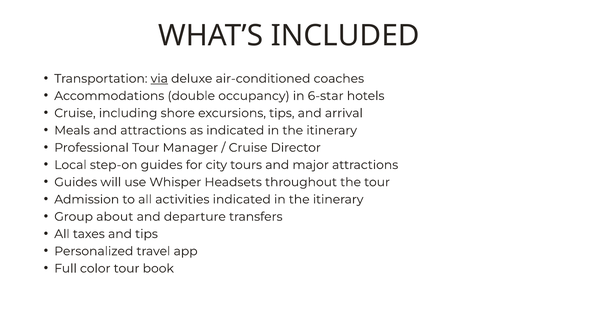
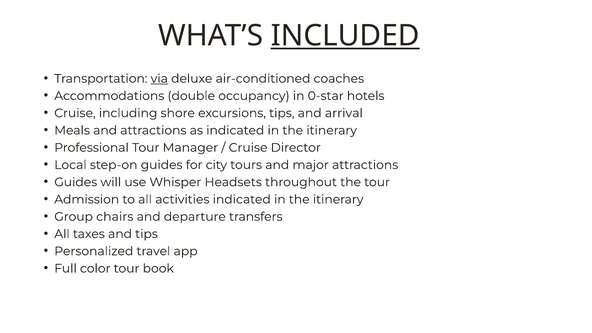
INCLUDED underline: none -> present
6-star: 6-star -> 0-star
about: about -> chairs
